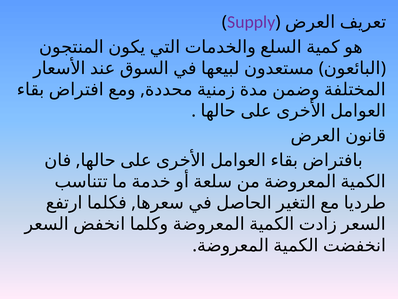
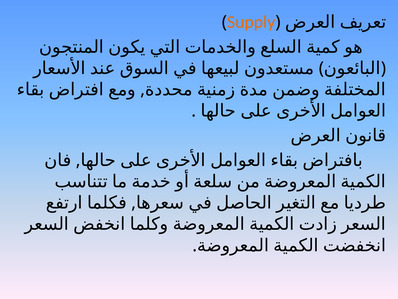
Supply colour: purple -> orange
